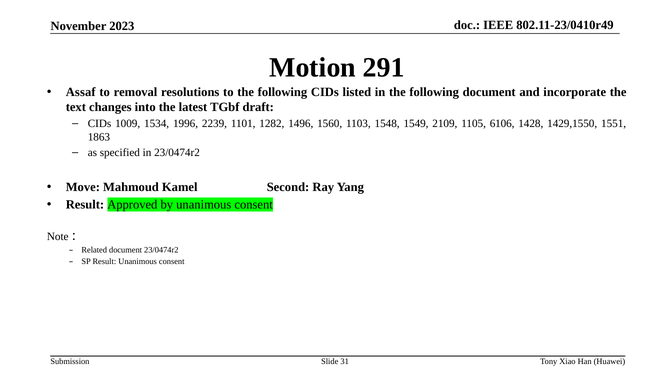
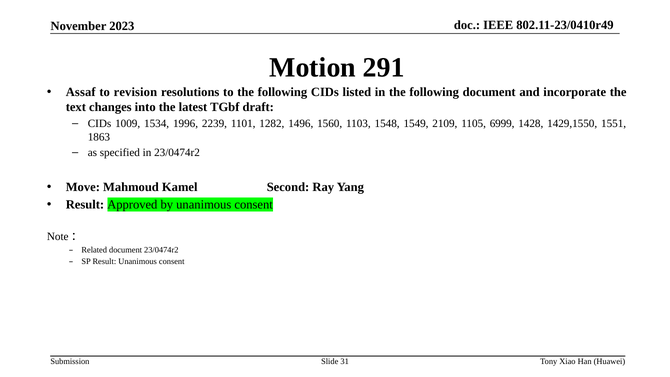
removal: removal -> revision
6106: 6106 -> 6999
